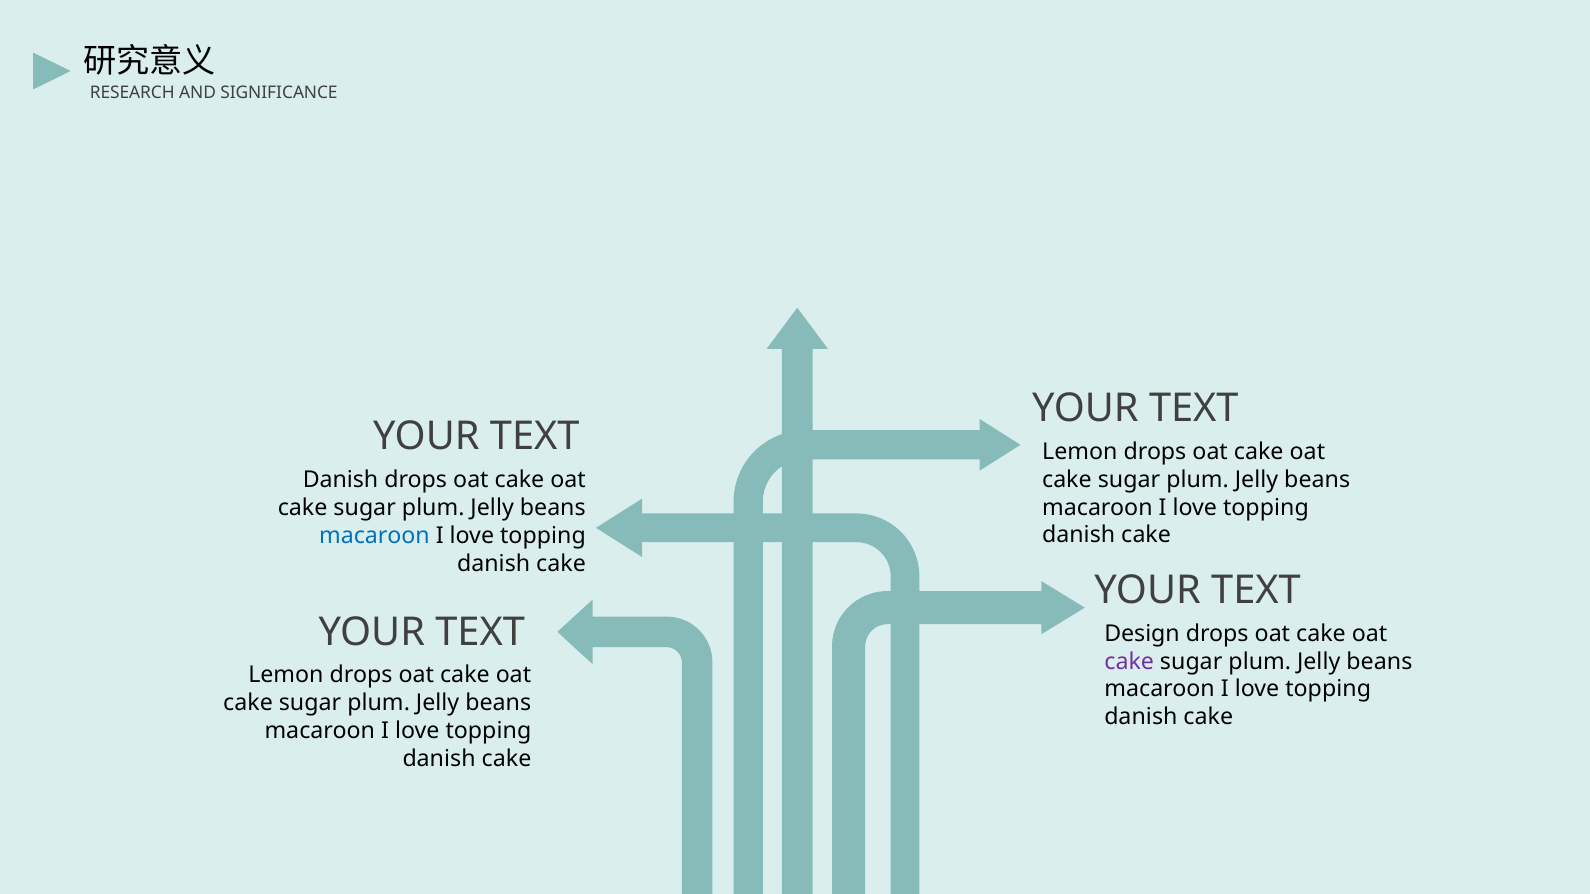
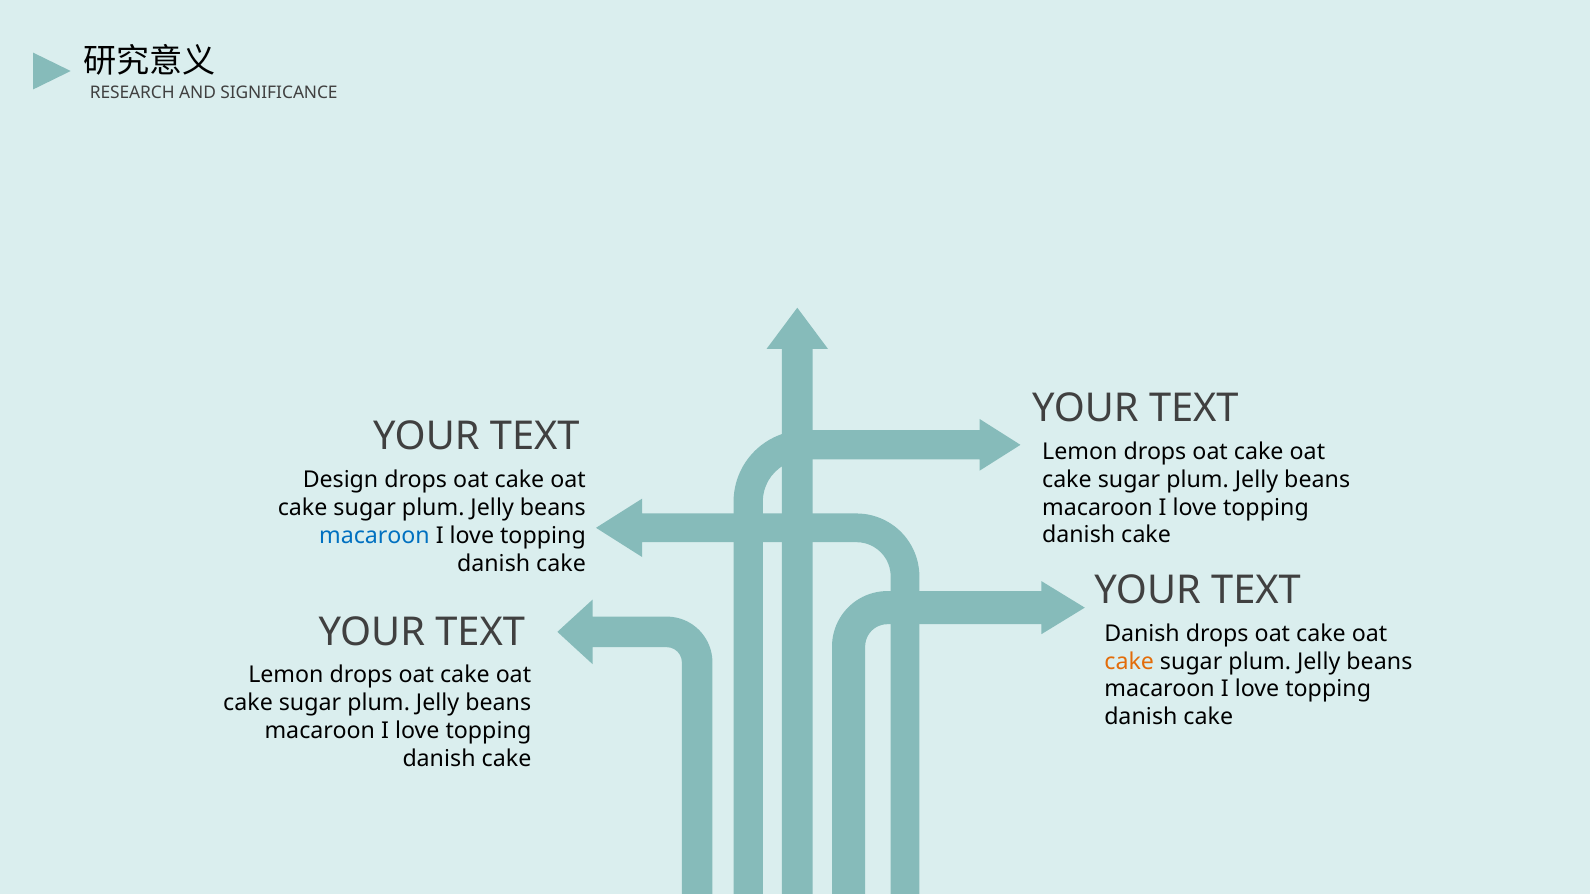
Danish at (341, 480): Danish -> Design
Design at (1142, 634): Design -> Danish
cake at (1129, 662) colour: purple -> orange
